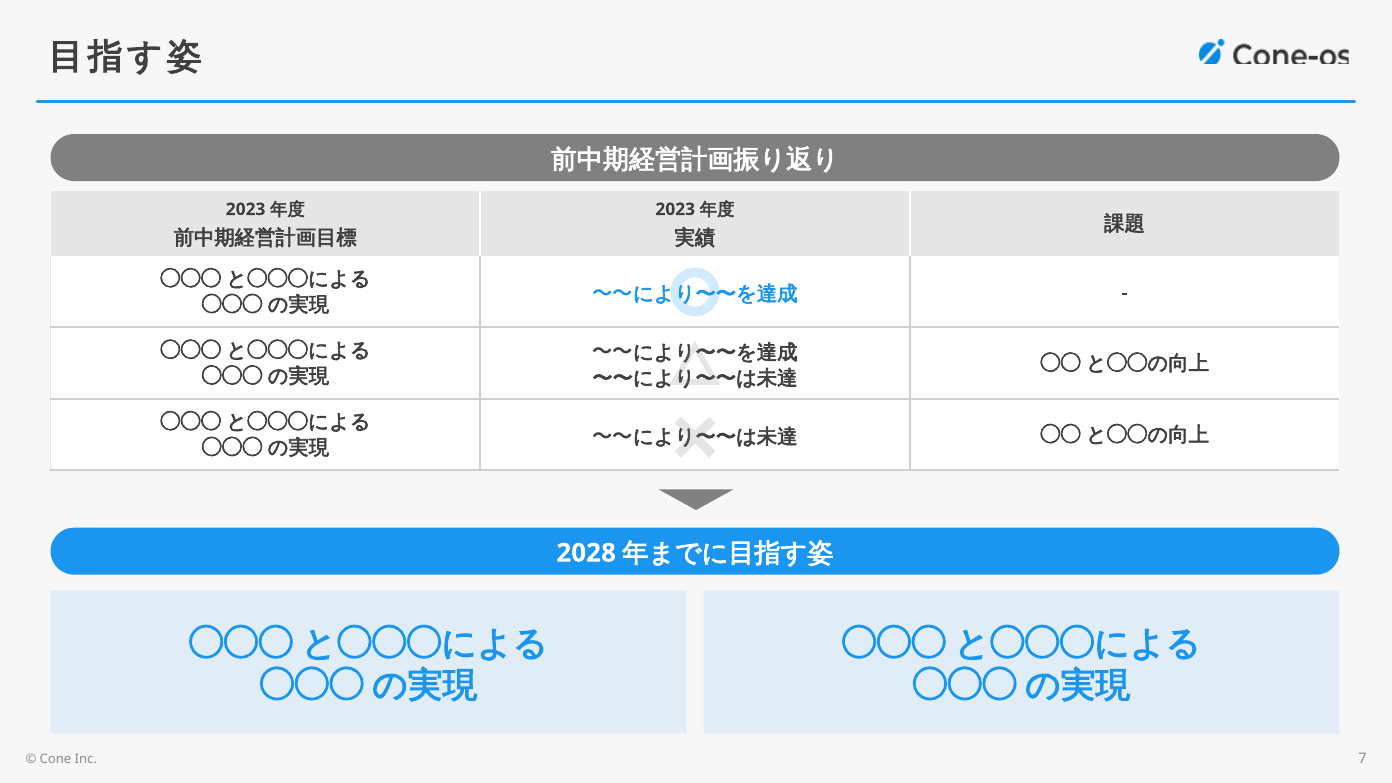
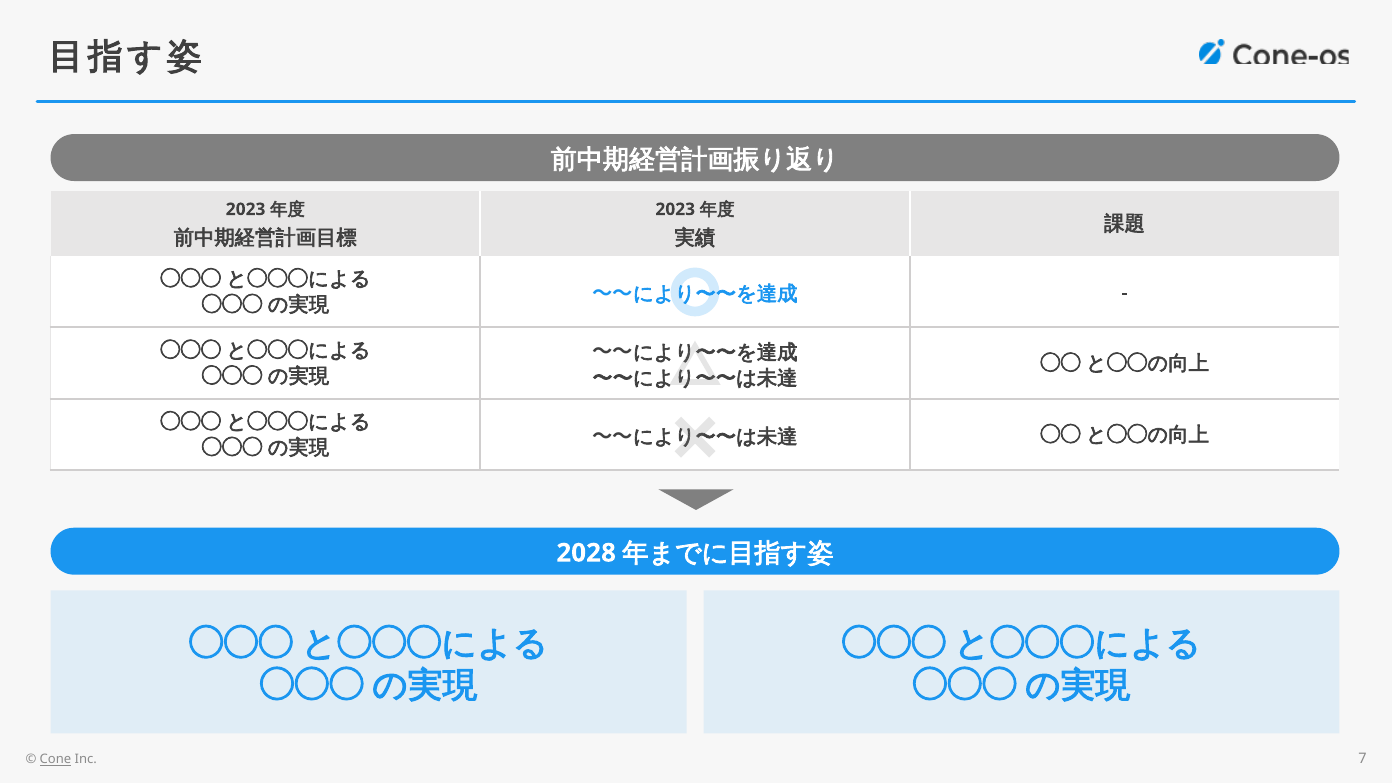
Cone underline: none -> present
